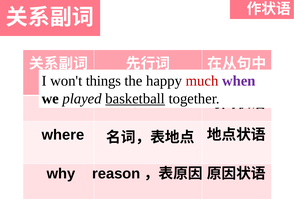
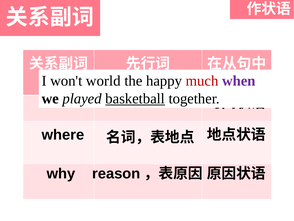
things: things -> world
